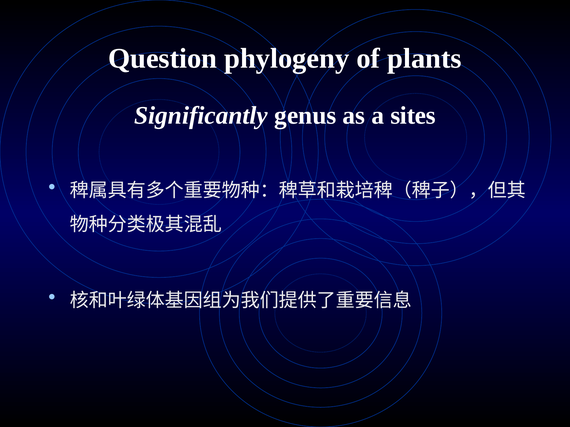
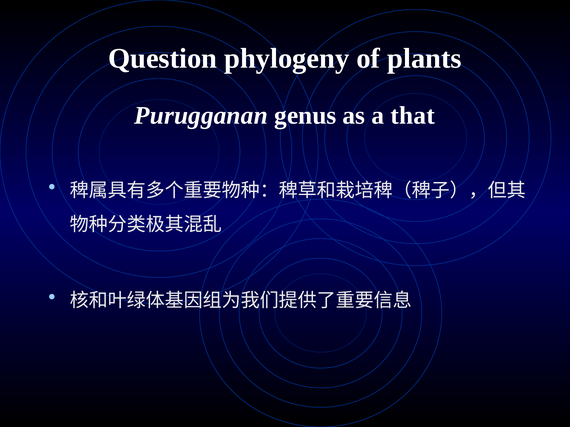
Significantly: Significantly -> Purugganan
sites: sites -> that
